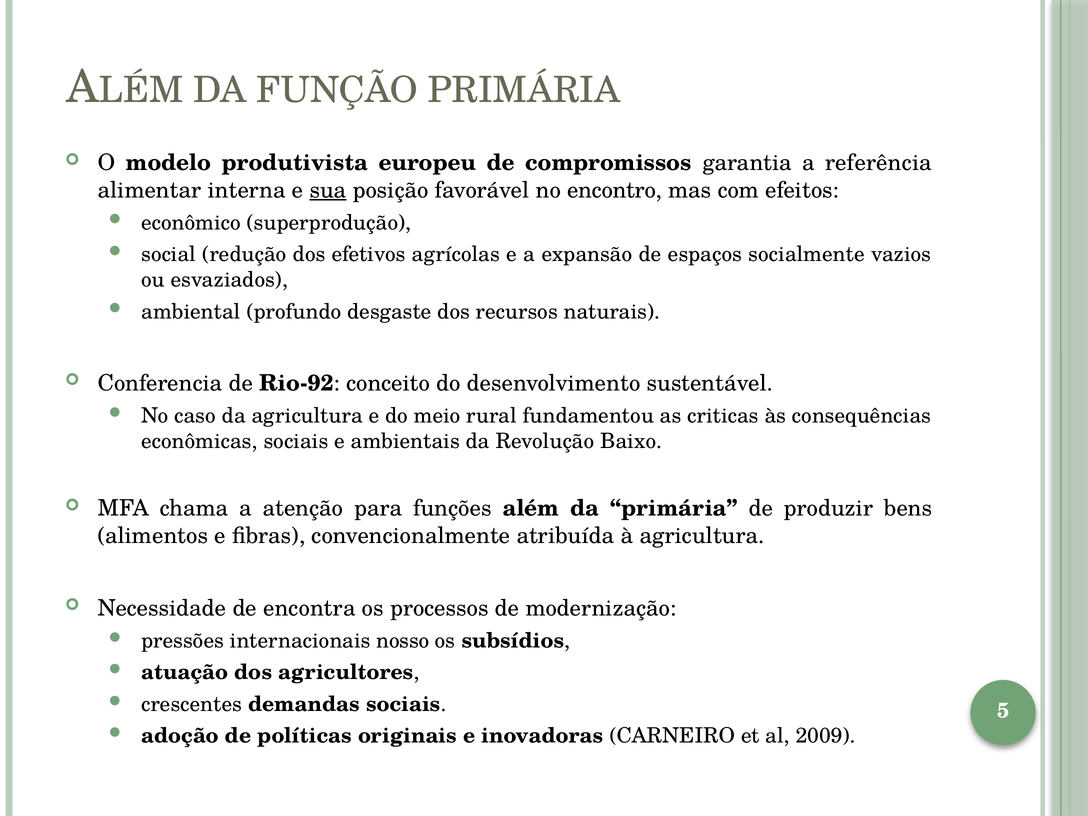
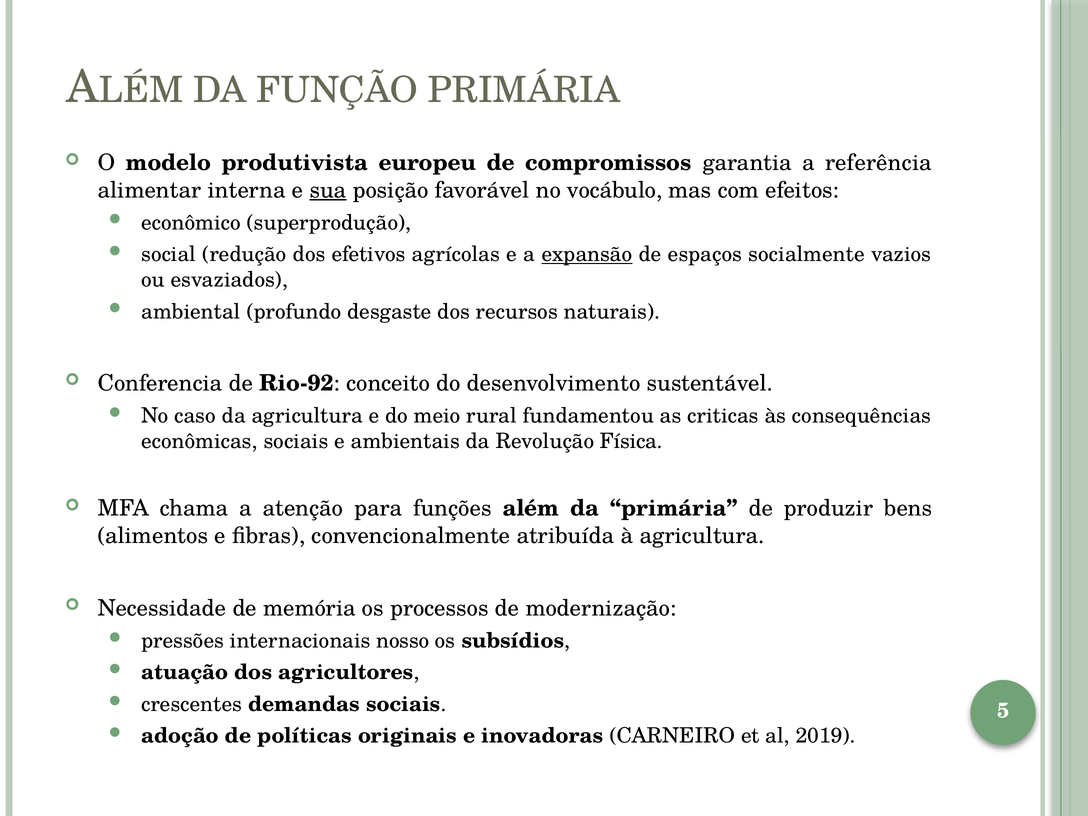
encontro: encontro -> vocábulo
expansão underline: none -> present
Baixo: Baixo -> Física
encontra: encontra -> memória
2009: 2009 -> 2019
